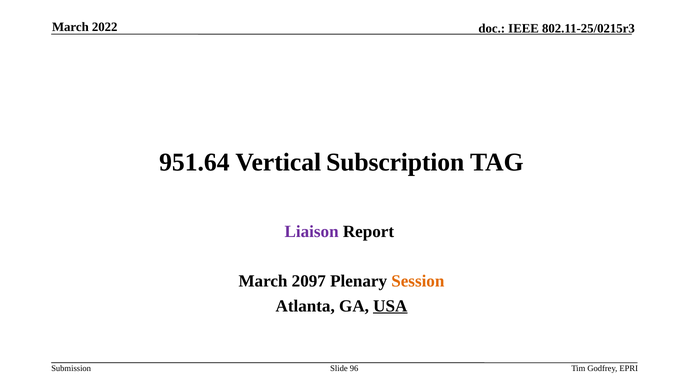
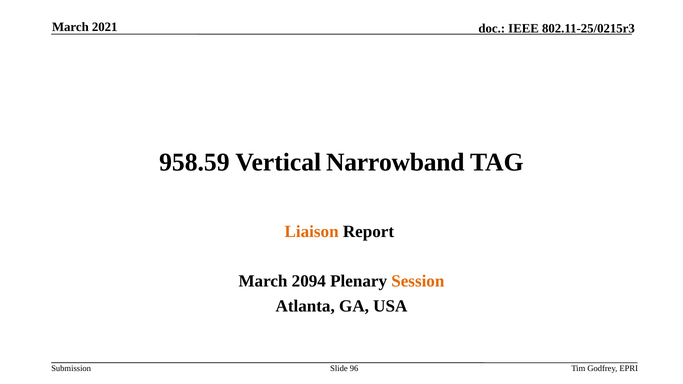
2022: 2022 -> 2021
951.64: 951.64 -> 958.59
Subscription: Subscription -> Narrowband
Liaison colour: purple -> orange
2097: 2097 -> 2094
USA underline: present -> none
